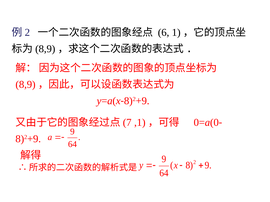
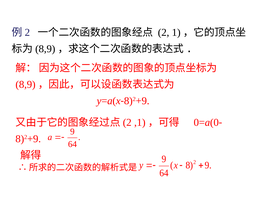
6 at (164, 33): 6 -> 2
7 at (127, 123): 7 -> 2
